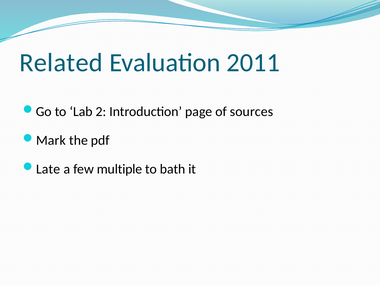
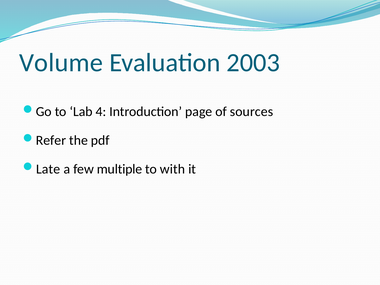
Related: Related -> Volume
2011: 2011 -> 2003
2: 2 -> 4
Mark: Mark -> Refer
bath: bath -> with
